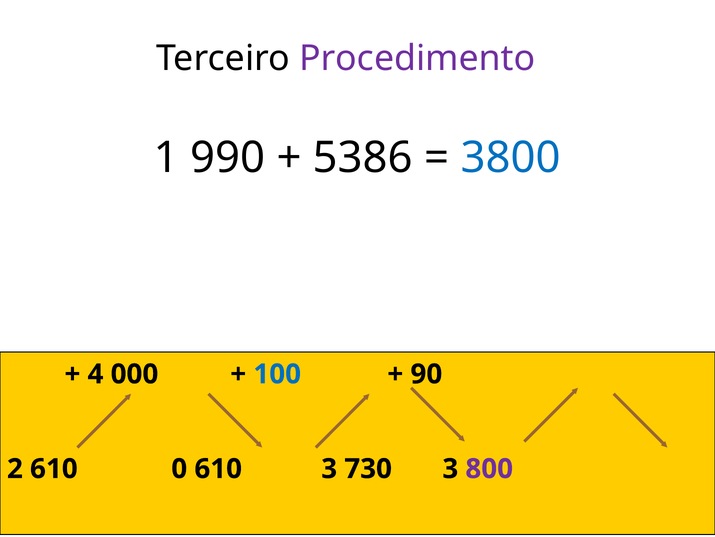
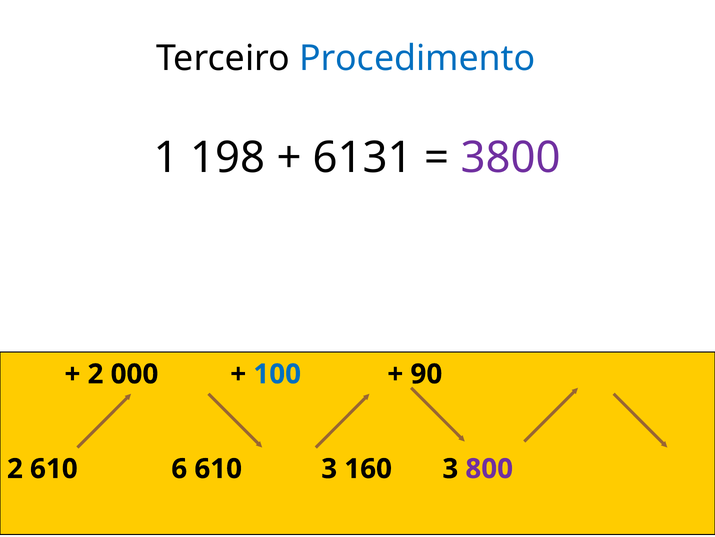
Procedimento colour: purple -> blue
990: 990 -> 198
5386: 5386 -> 6131
3800 colour: blue -> purple
4 at (96, 374): 4 -> 2
0: 0 -> 6
730: 730 -> 160
